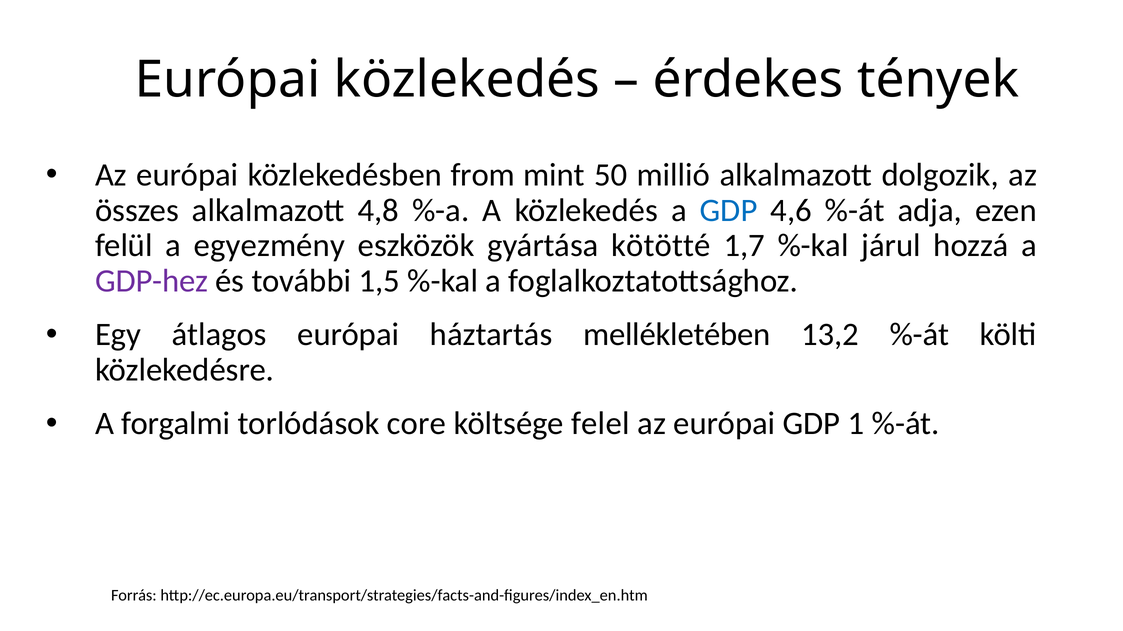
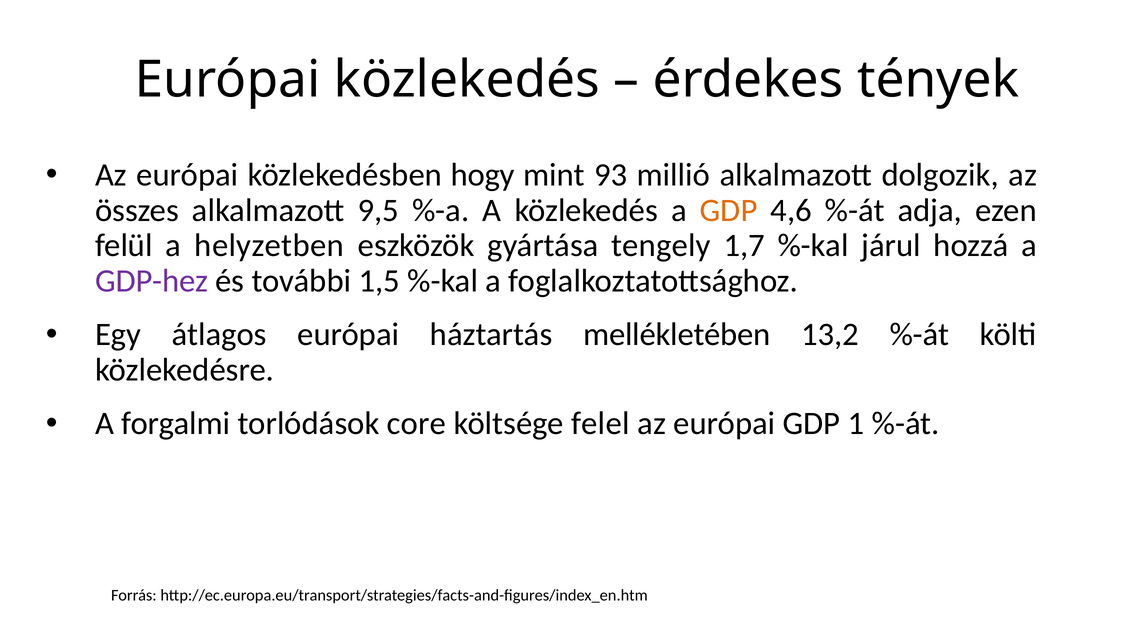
from: from -> hogy
50: 50 -> 93
4,8: 4,8 -> 9,5
GDP at (729, 211) colour: blue -> orange
egyezmény: egyezmény -> helyzetben
kötötté: kötötté -> tengely
